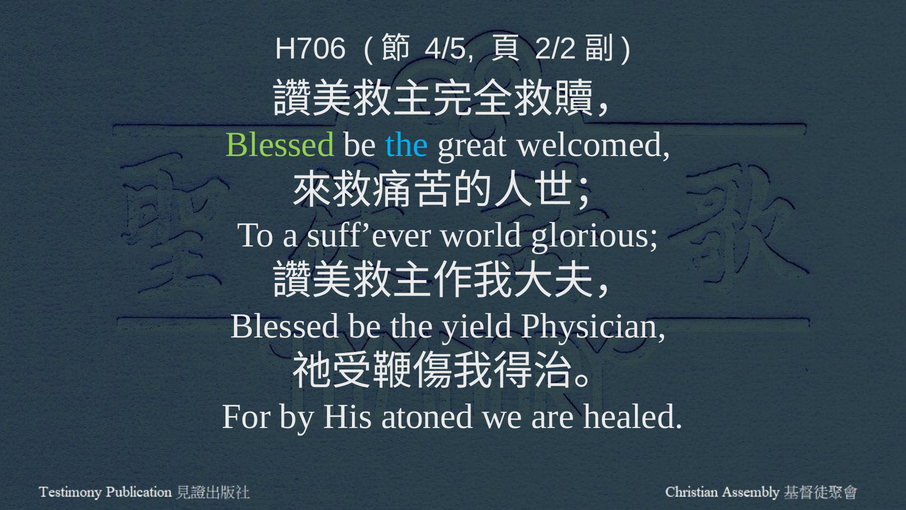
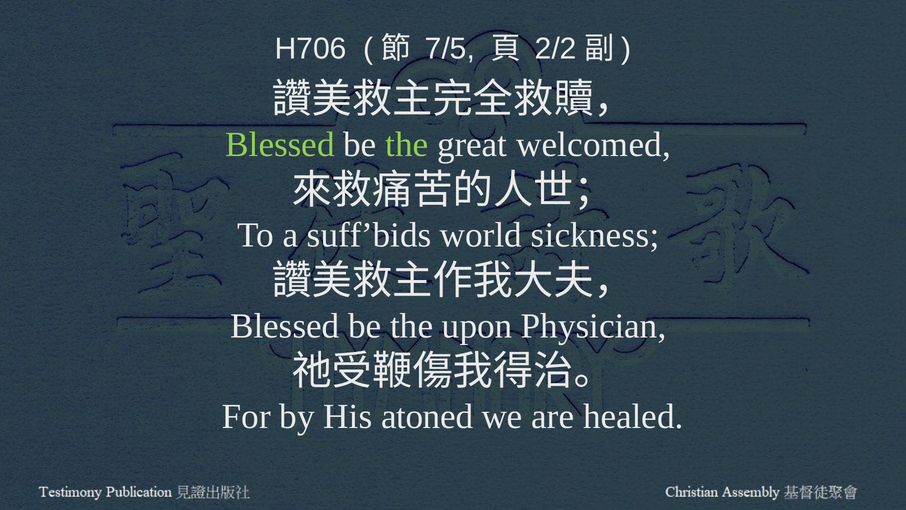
4/5: 4/5 -> 7/5
the at (407, 144) colour: light blue -> light green
suff’ever: suff’ever -> suff’bids
glorious: glorious -> sickness
yield: yield -> upon
